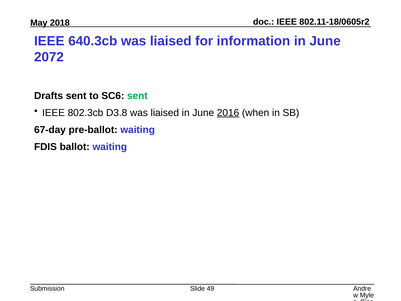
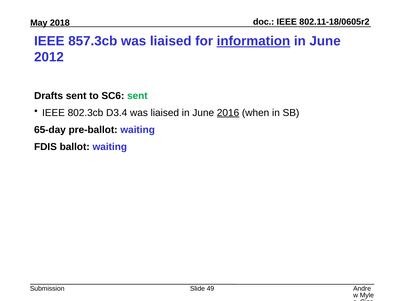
640.3cb: 640.3cb -> 857.3cb
information underline: none -> present
2072: 2072 -> 2012
D3.8: D3.8 -> D3.4
67-day: 67-day -> 65-day
